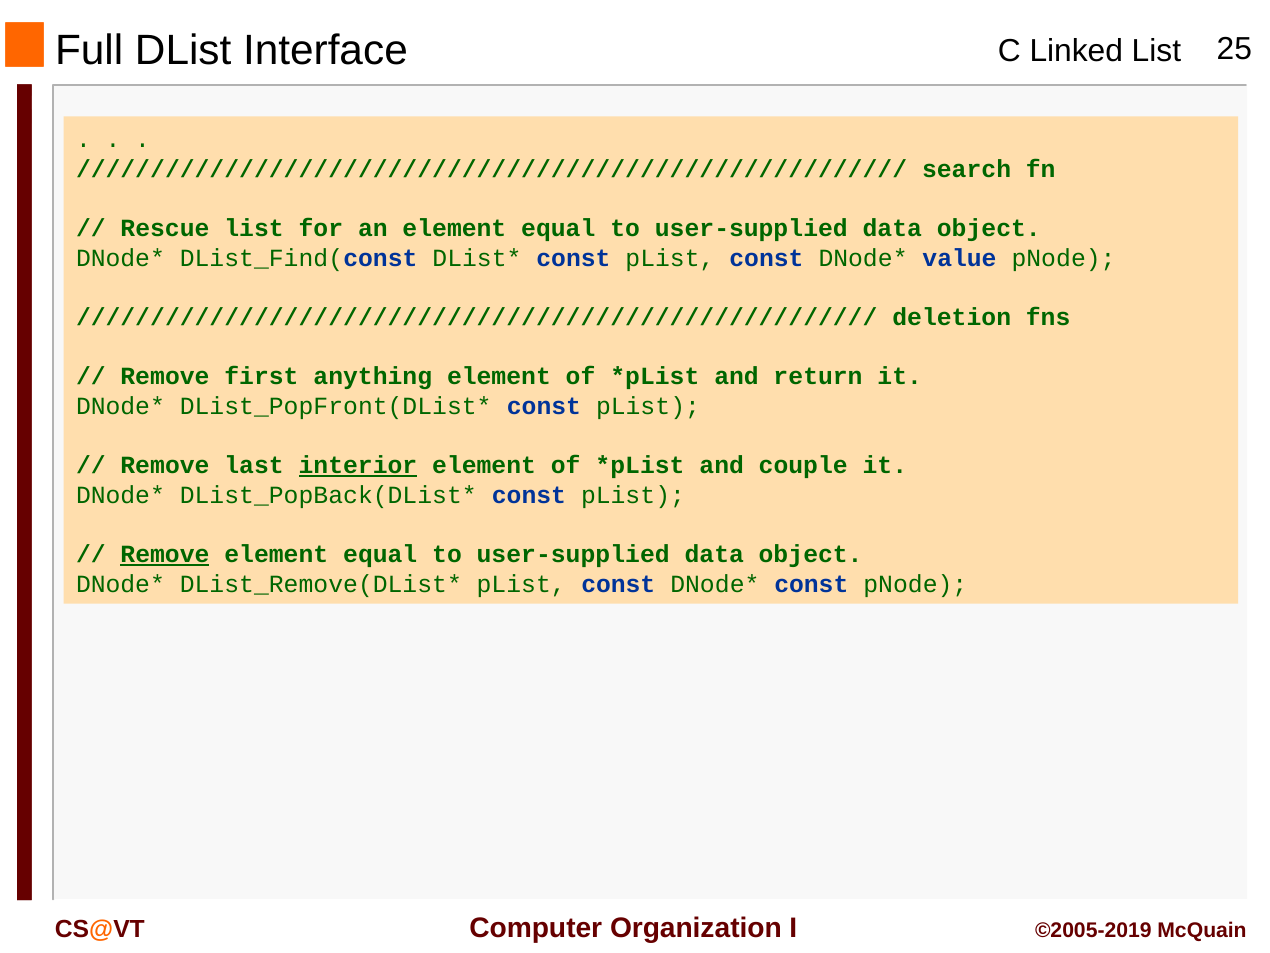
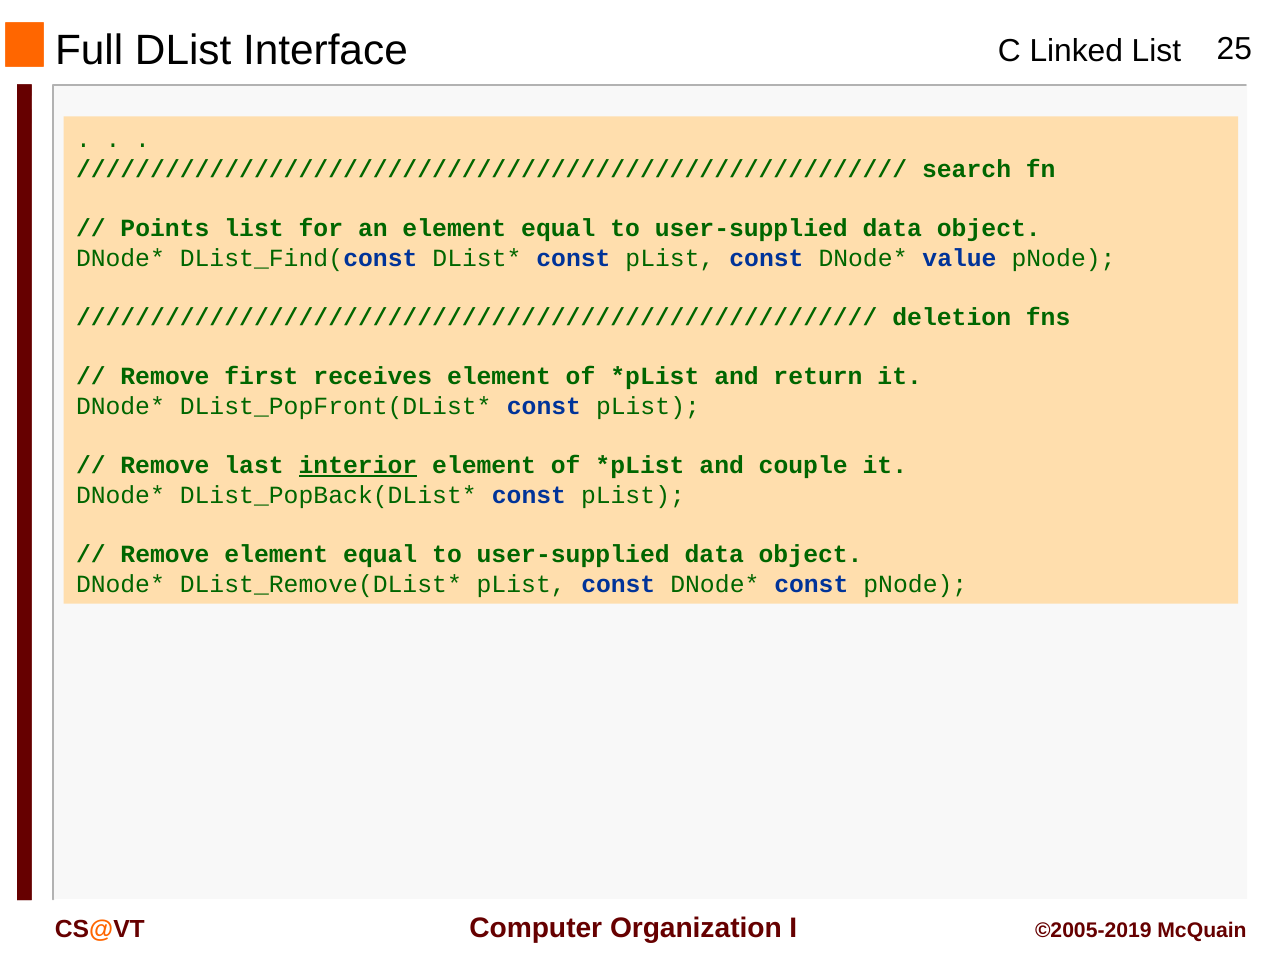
Rescue: Rescue -> Points
anything: anything -> receives
Remove at (165, 554) underline: present -> none
